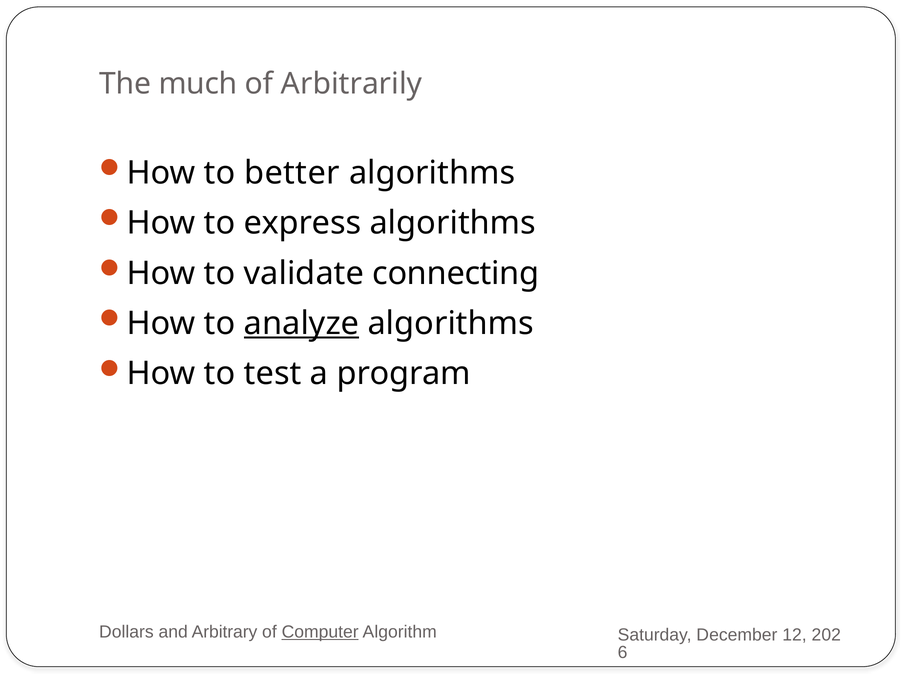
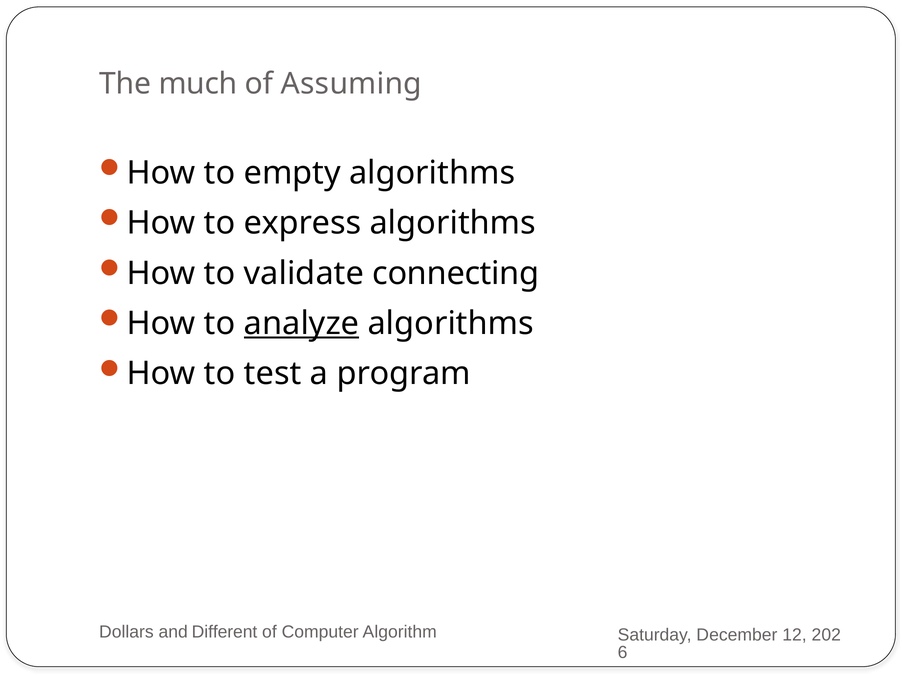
Arbitrarily: Arbitrarily -> Assuming
better: better -> empty
Arbitrary: Arbitrary -> Different
Computer underline: present -> none
